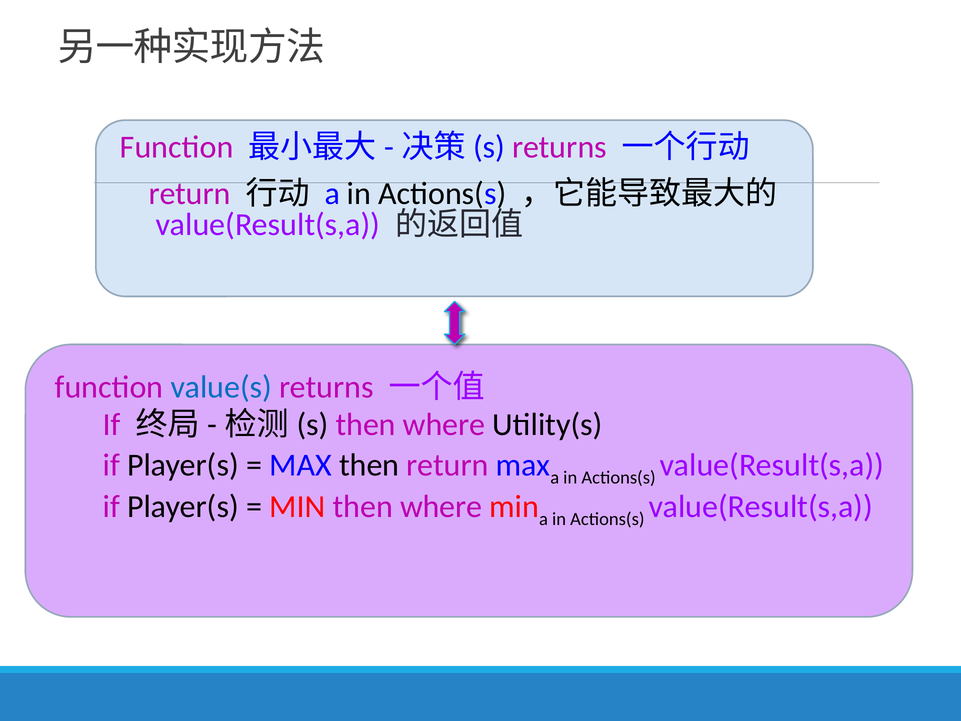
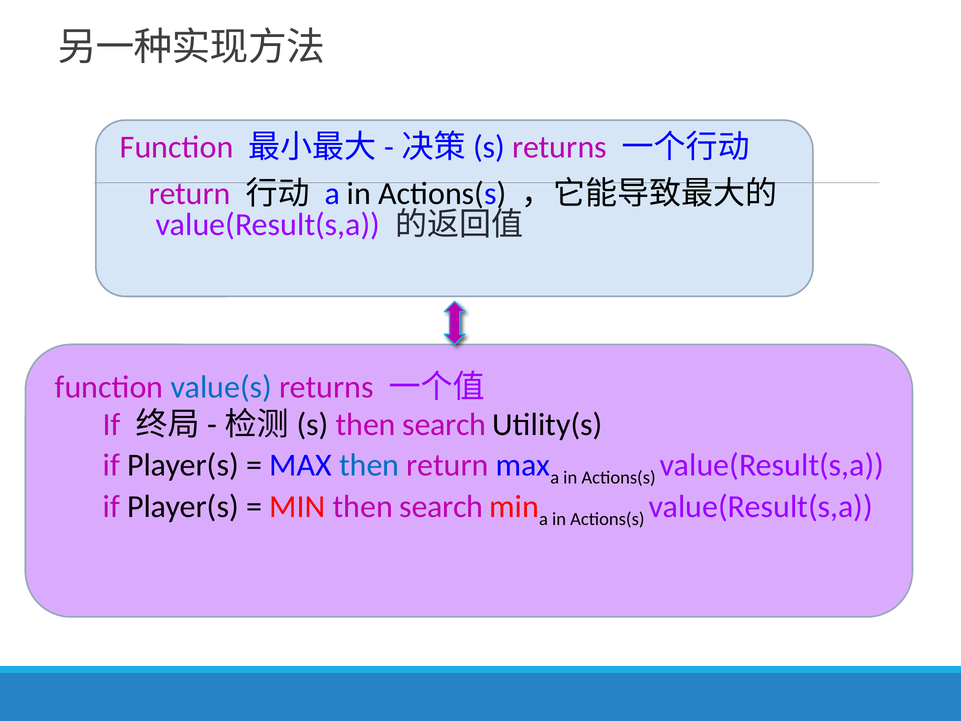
where at (444, 424): where -> search
then at (369, 465) colour: black -> blue
MIN then where: where -> search
